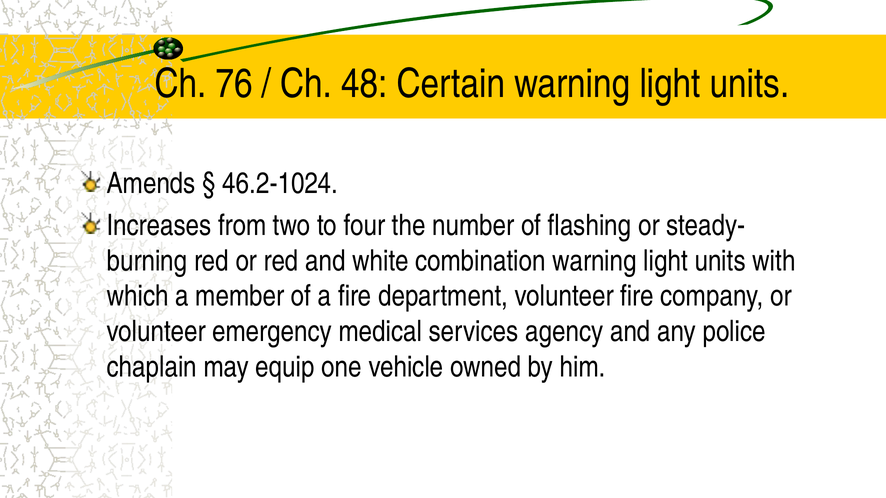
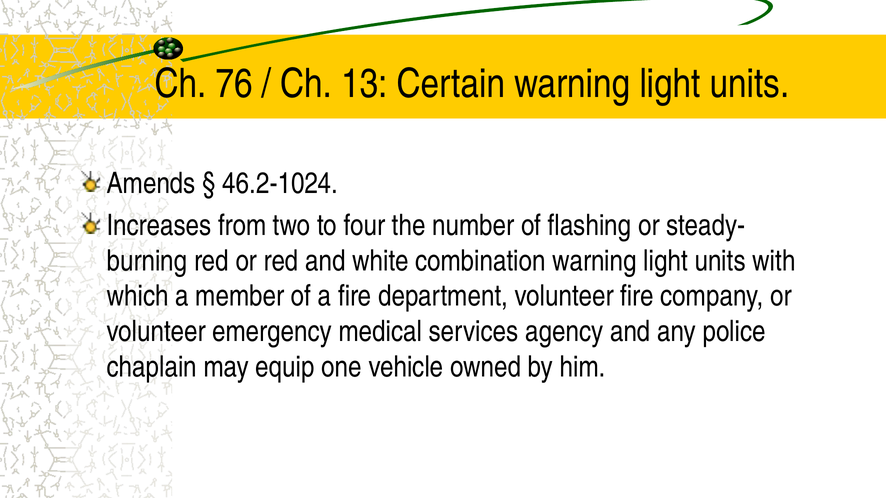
48: 48 -> 13
